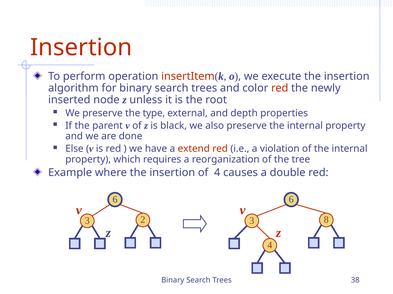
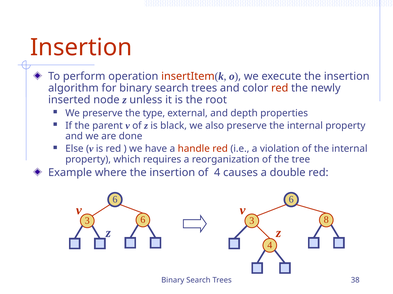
extend: extend -> handle
3 2: 2 -> 6
